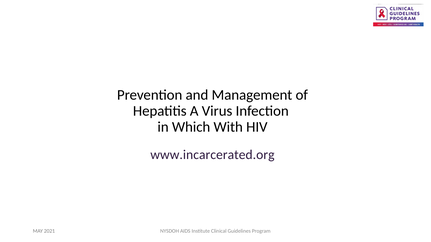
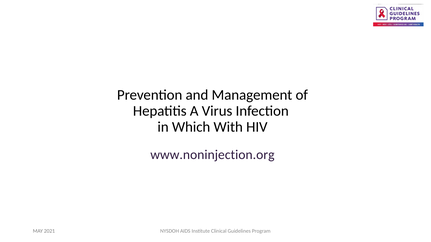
www.incarcerated.org: www.incarcerated.org -> www.noninjection.org
